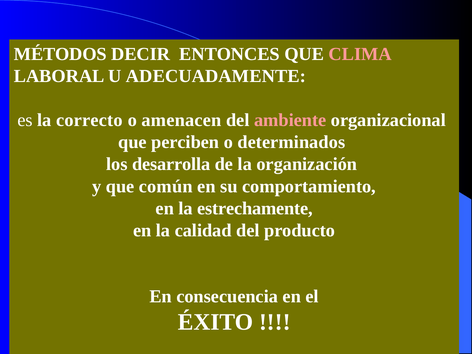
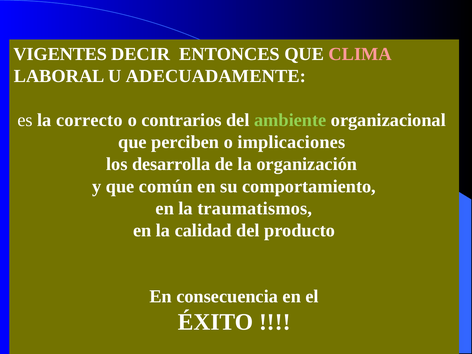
MÉTODOS: MÉTODOS -> VIGENTES
amenacen: amenacen -> contrarios
ambiente colour: pink -> light green
determinados: determinados -> implicaciones
estrechamente: estrechamente -> traumatismos
